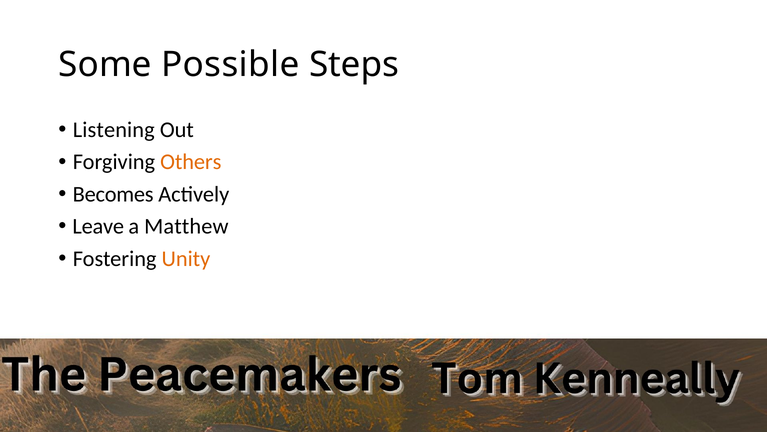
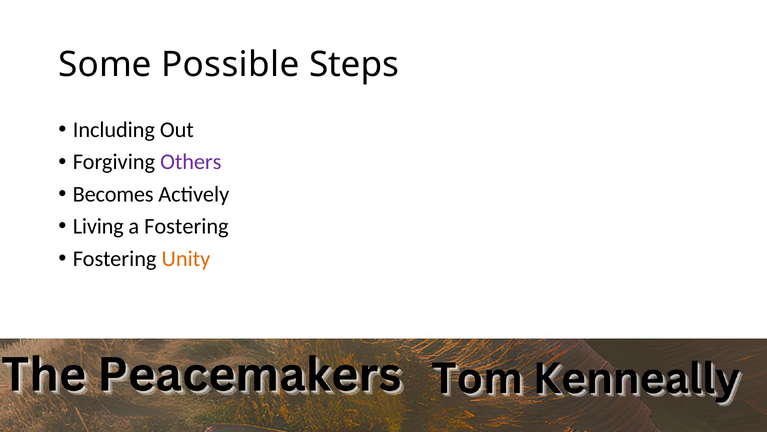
Listening: Listening -> Including
Others colour: orange -> purple
Leave: Leave -> Living
a Matthew: Matthew -> Fostering
